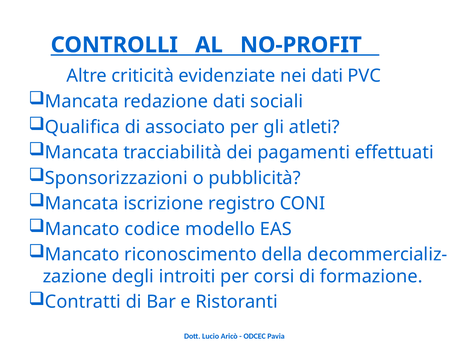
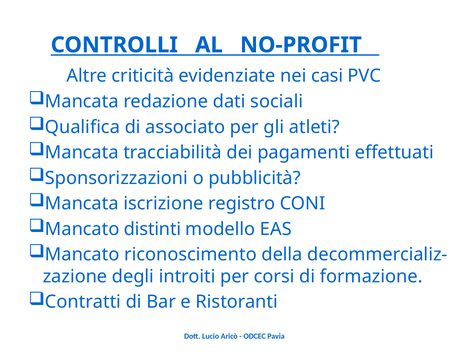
nei dati: dati -> casi
codice: codice -> distinti
